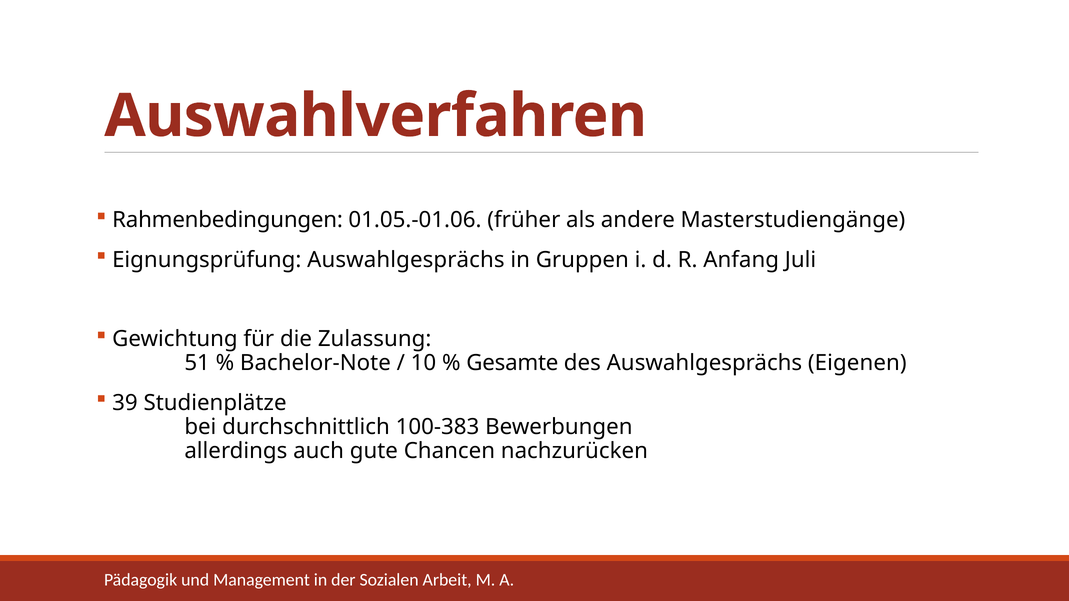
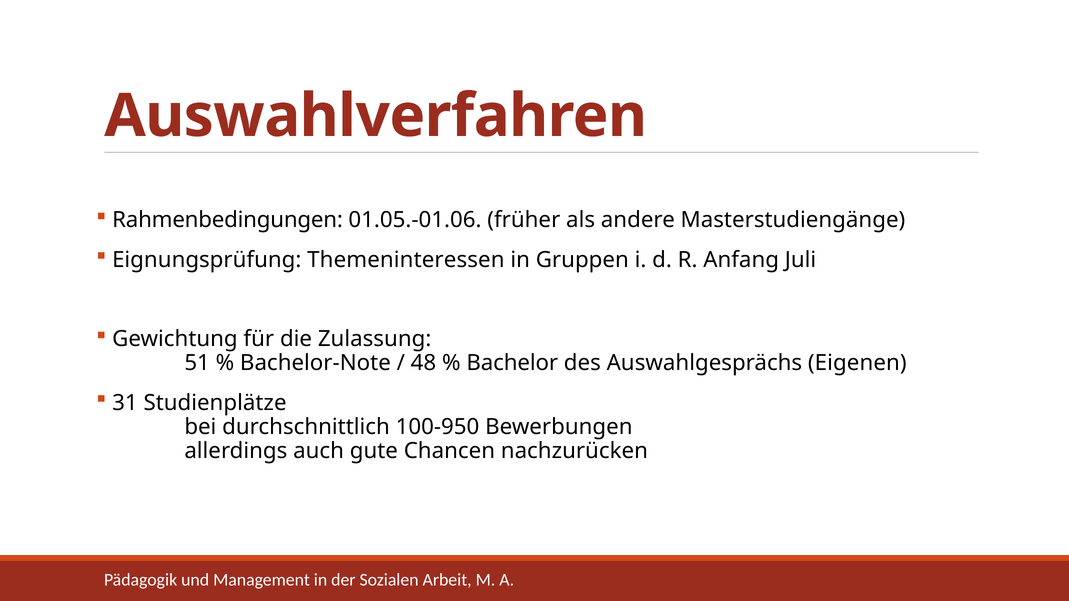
Eignungsprüfung Auswahlgesprächs: Auswahlgesprächs -> Themeninteressen
10: 10 -> 48
Gesamte: Gesamte -> Bachelor
39: 39 -> 31
100-383: 100-383 -> 100-950
